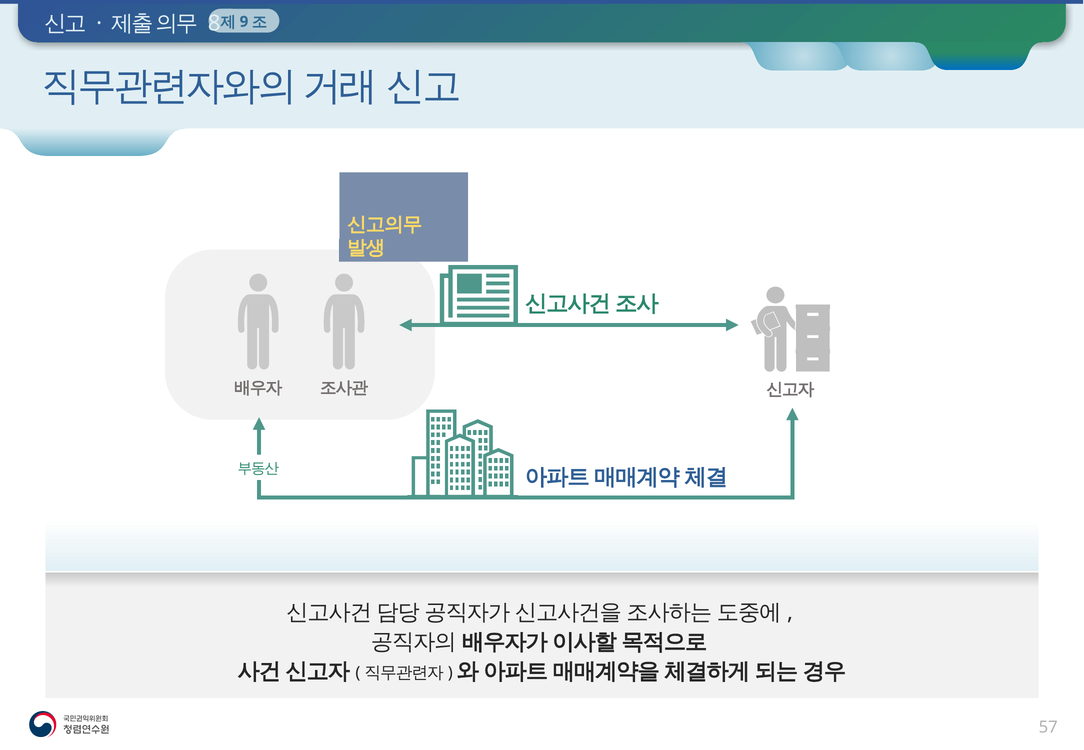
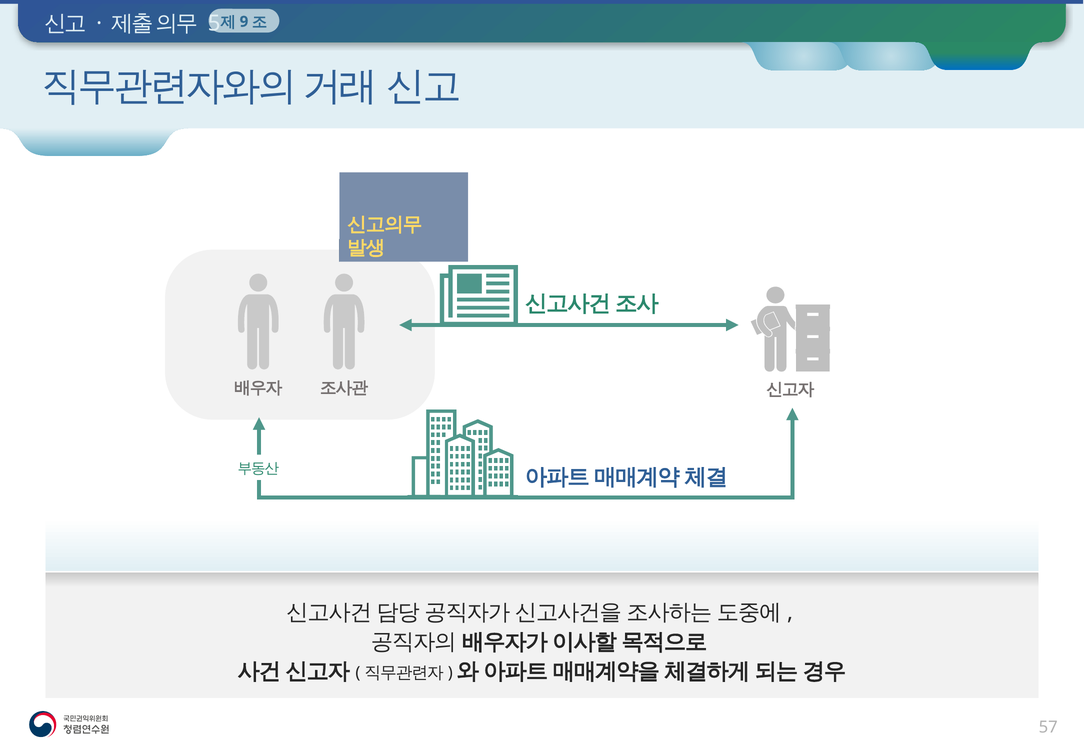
8: 8 -> 5
